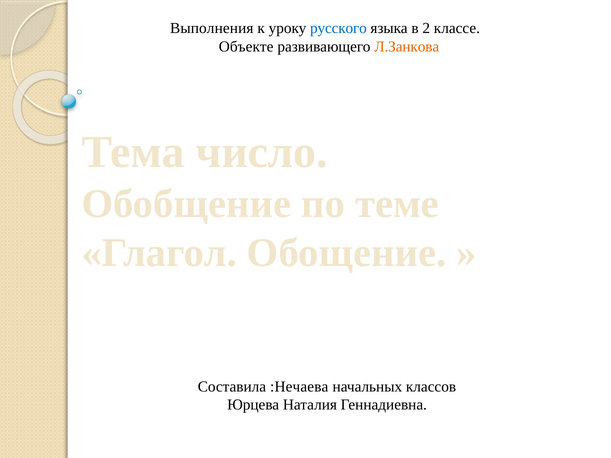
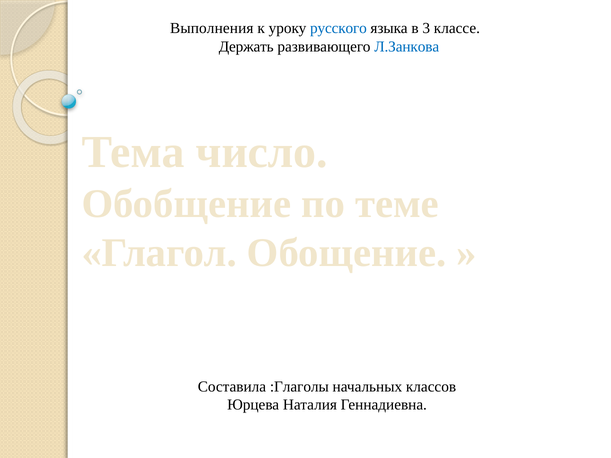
2: 2 -> 3
Объекте: Объекте -> Держать
Л.Занкова colour: orange -> blue
:Нечаева: :Нечаева -> :Глаголы
